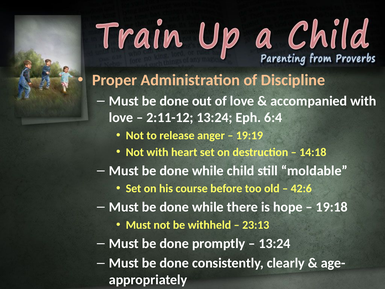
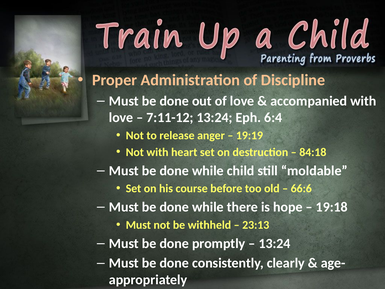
2:11-12: 2:11-12 -> 7:11-12
14:18: 14:18 -> 84:18
42:6: 42:6 -> 66:6
